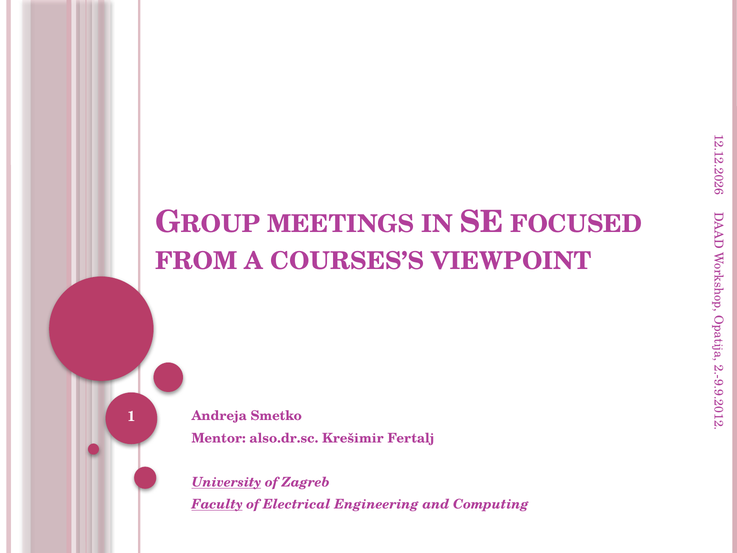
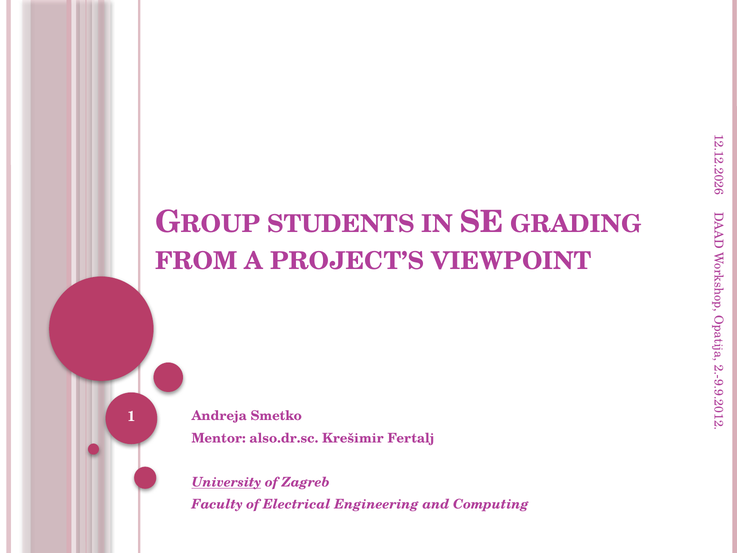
MEETINGS: MEETINGS -> STUDENTS
FOCUSED: FOCUSED -> GRADING
COURSES’S: COURSES’S -> PROJECT’S
Faculty underline: present -> none
